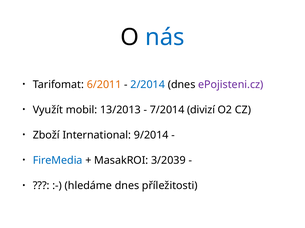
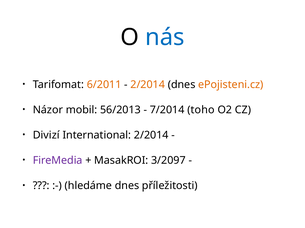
2/2014 at (148, 85) colour: blue -> orange
ePojisteni.cz colour: purple -> orange
Využít: Využít -> Názor
13/2013: 13/2013 -> 56/2013
divizí: divizí -> toho
Zboží: Zboží -> Divizí
International 9/2014: 9/2014 -> 2/2014
FireMedia colour: blue -> purple
3/2039: 3/2039 -> 3/2097
